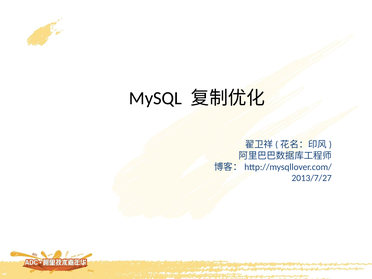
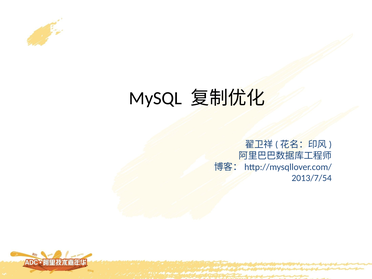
2013/7/27: 2013/7/27 -> 2013/7/54
